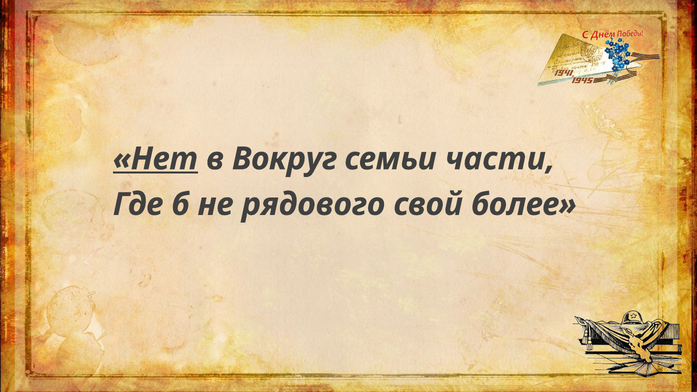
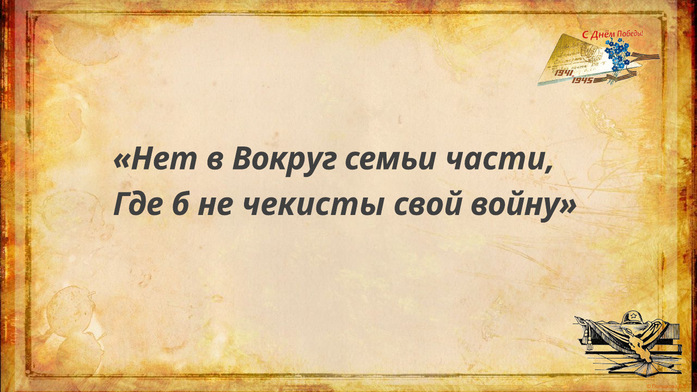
Нет underline: present -> none
рядового: рядового -> чекисты
более: более -> войну
